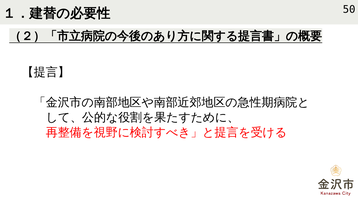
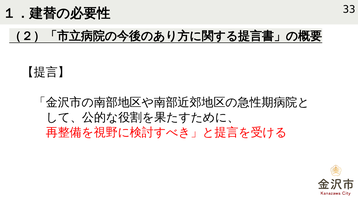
50: 50 -> 33
